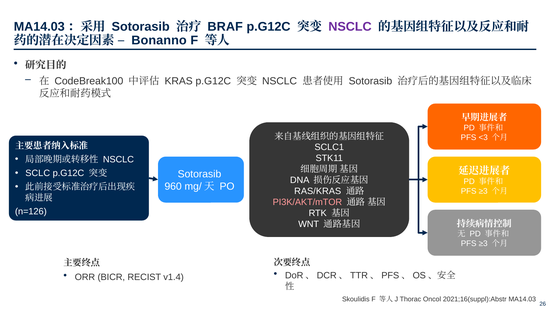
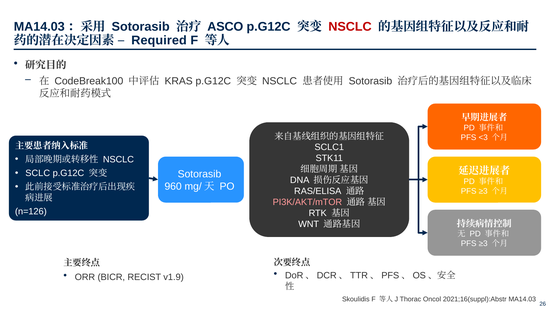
BRAF: BRAF -> ASCO
NSCLC at (350, 27) colour: purple -> red
Bonanno: Bonanno -> Required
RAS/KRAS: RAS/KRAS -> RAS/ELISA
v1.4: v1.4 -> v1.9
